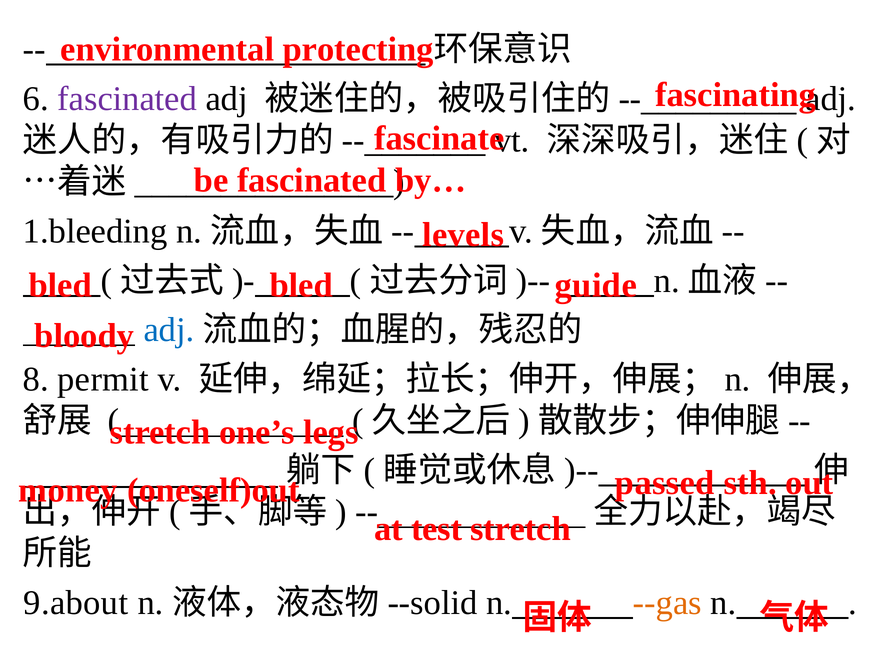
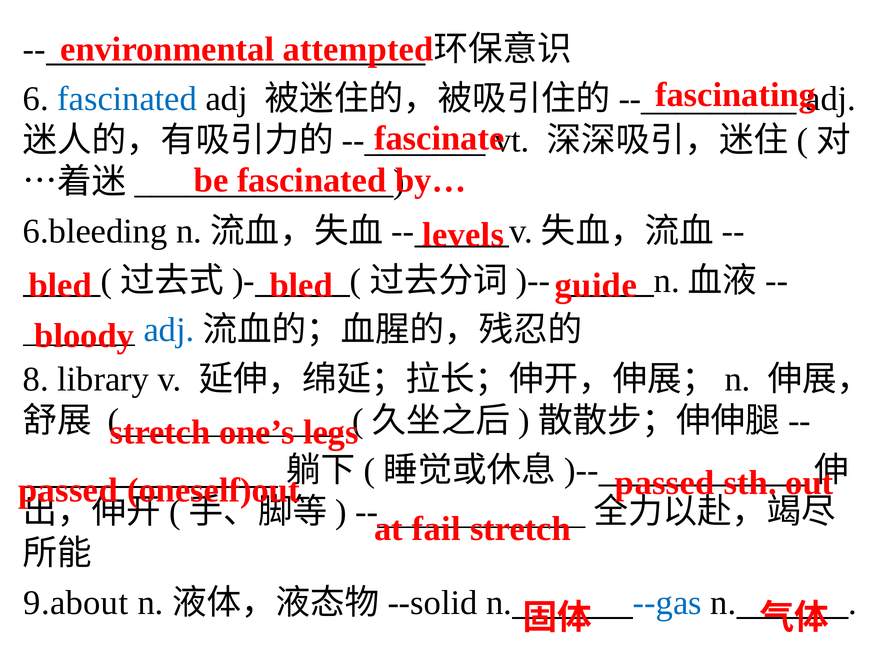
protecting: protecting -> attempted
fascinated at (127, 99) colour: purple -> blue
1.bleeding: 1.bleeding -> 6.bleeding
permit: permit -> library
money at (68, 490): money -> passed
test: test -> fail
--gas colour: orange -> blue
